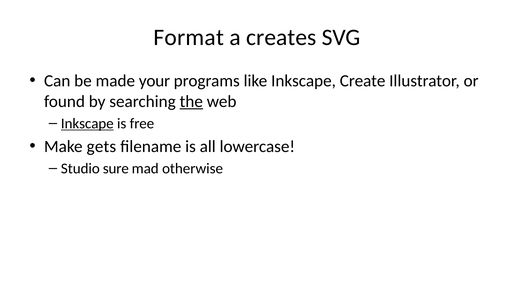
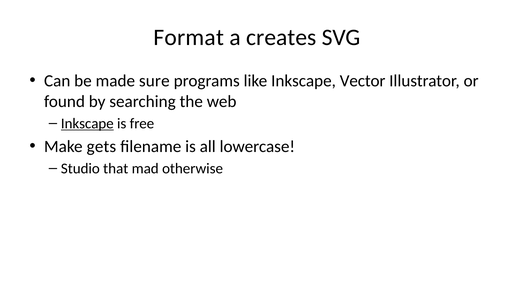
your: your -> sure
Create: Create -> Vector
the underline: present -> none
sure: sure -> that
